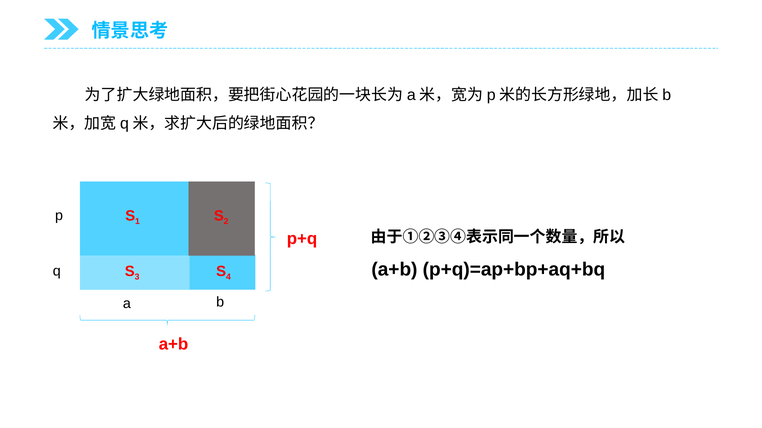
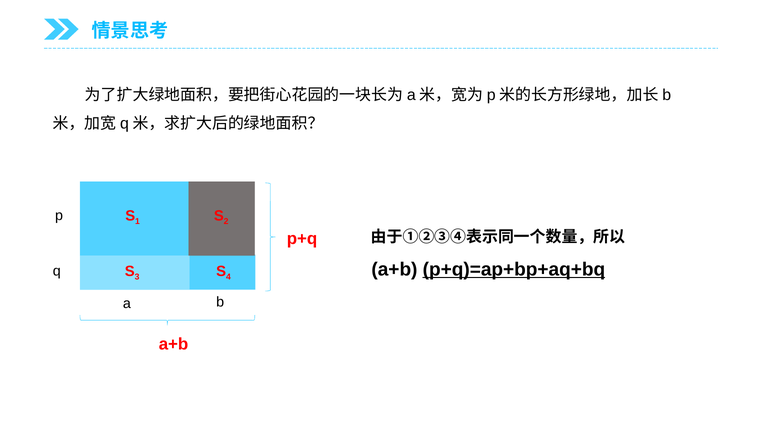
p+q)=ap+bp+aq+bq underline: none -> present
